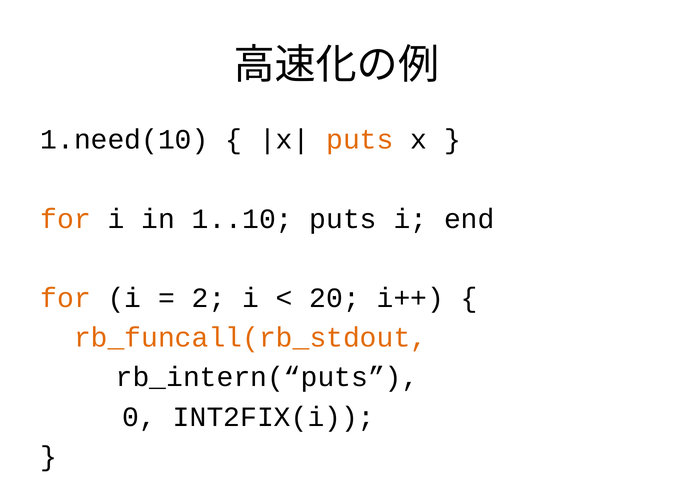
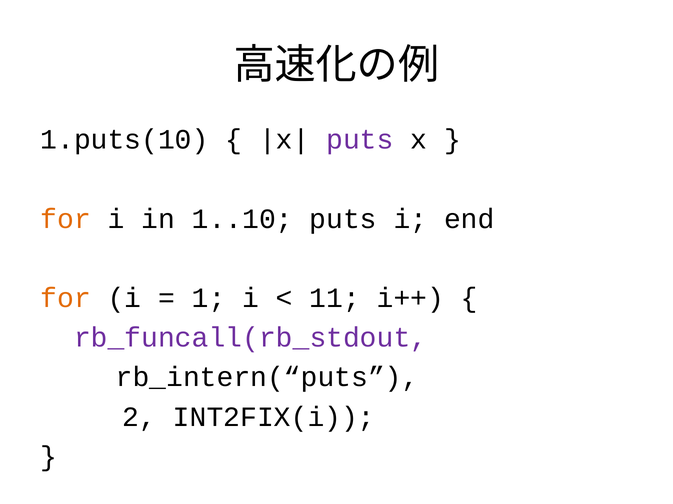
1.need(10: 1.need(10 -> 1.puts(10
puts at (360, 140) colour: orange -> purple
2: 2 -> 1
20: 20 -> 11
rb_funcall(rb_stdout colour: orange -> purple
0: 0 -> 2
